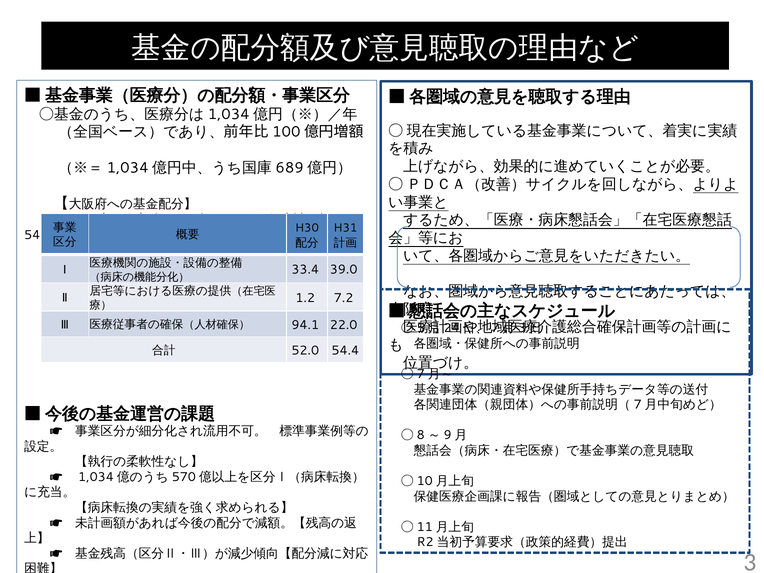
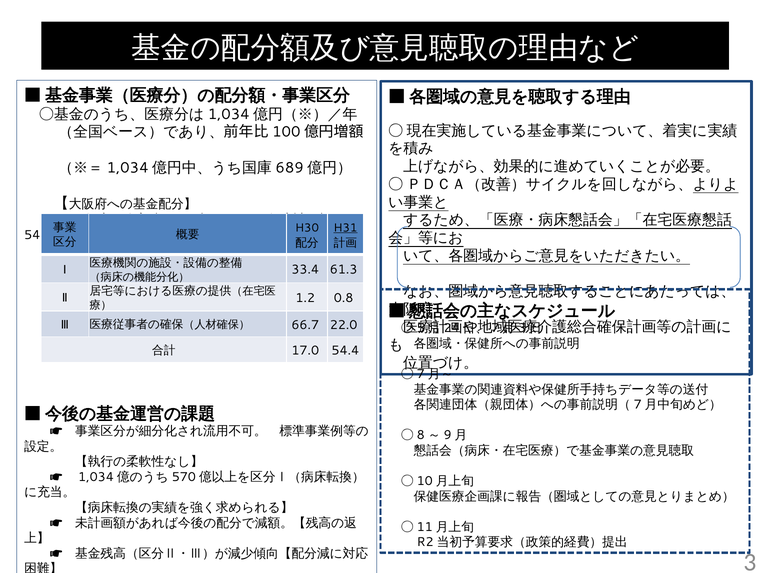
H31 underline: none -> present
39.0: 39.0 -> 61.3
7.2: 7.2 -> 0.8
94.1: 94.1 -> 66.7
52.0: 52.0 -> 17.0
